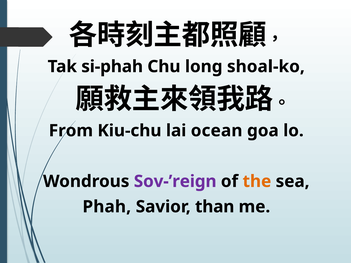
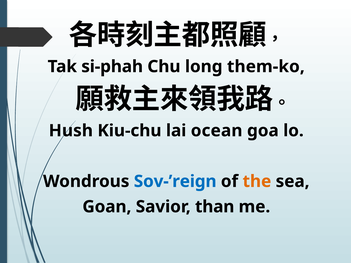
shoal-ko: shoal-ko -> them-ko
From: From -> Hush
Sov-’reign colour: purple -> blue
Phah: Phah -> Goan
